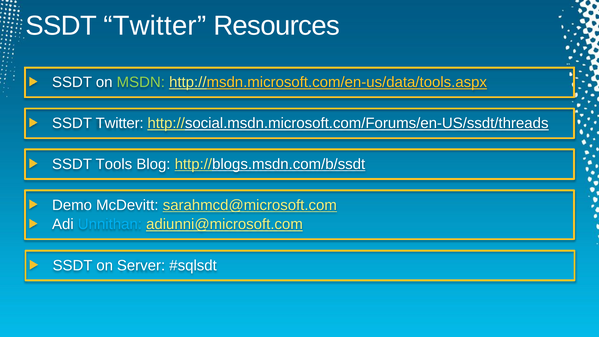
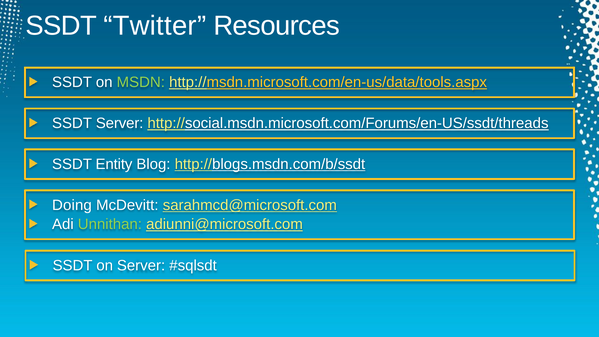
Twitter at (120, 123): Twitter -> Server
Tools: Tools -> Entity
Demo: Demo -> Doing
Unnithan colour: light blue -> light green
